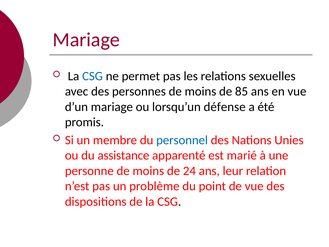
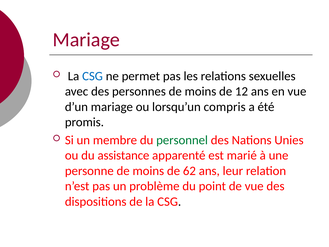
85: 85 -> 12
défense: défense -> compris
personnel colour: blue -> green
24: 24 -> 62
